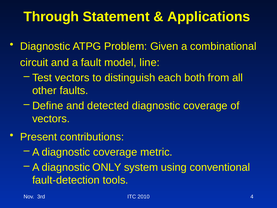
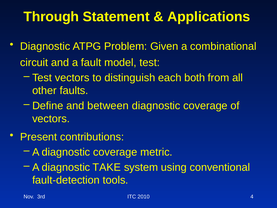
model line: line -> test
detected: detected -> between
ONLY: ONLY -> TAKE
